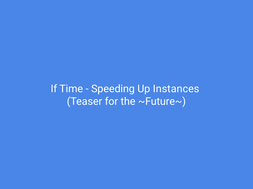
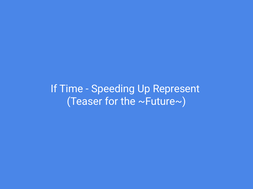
Instances: Instances -> Represent
